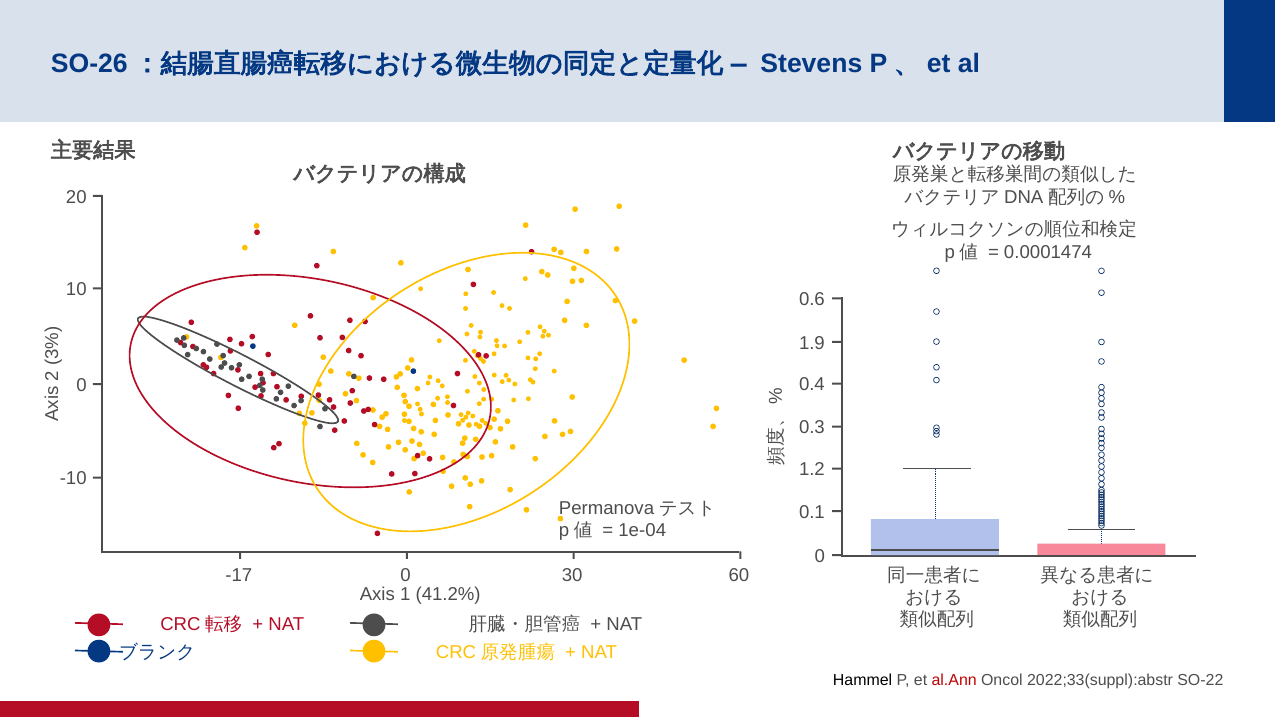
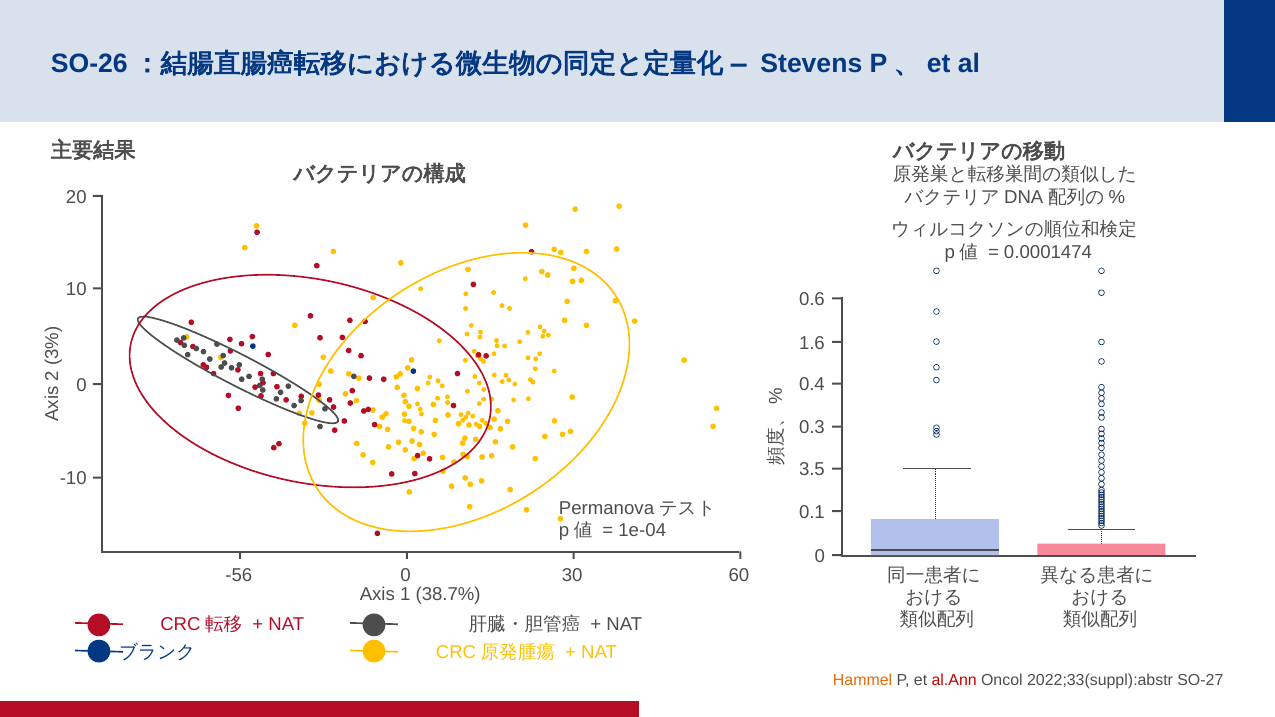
1.9: 1.9 -> 1.6
1.2: 1.2 -> 3.5
-17: -17 -> -56
41.2%: 41.2% -> 38.7%
Hammel colour: black -> orange
SO-22: SO-22 -> SO-27
